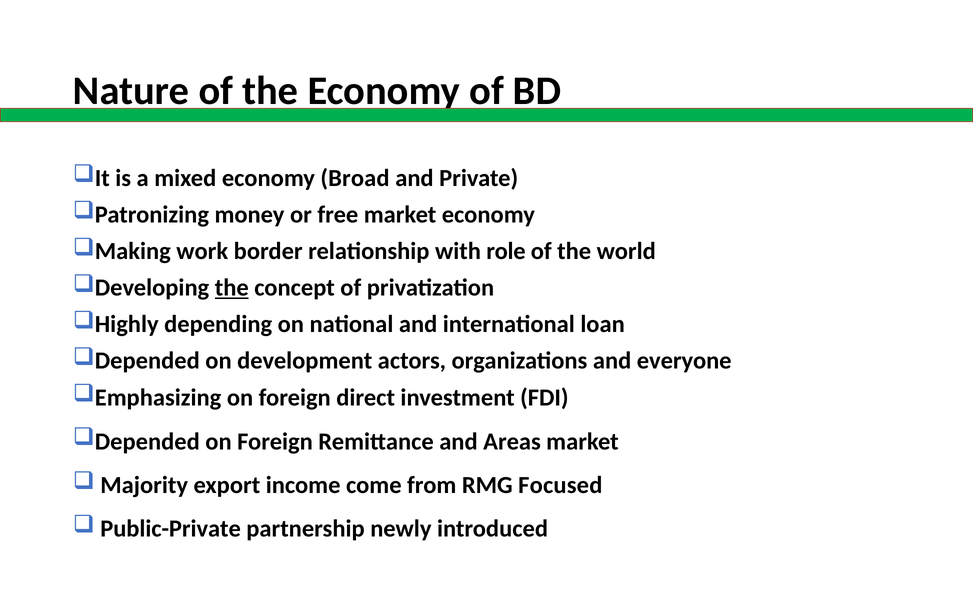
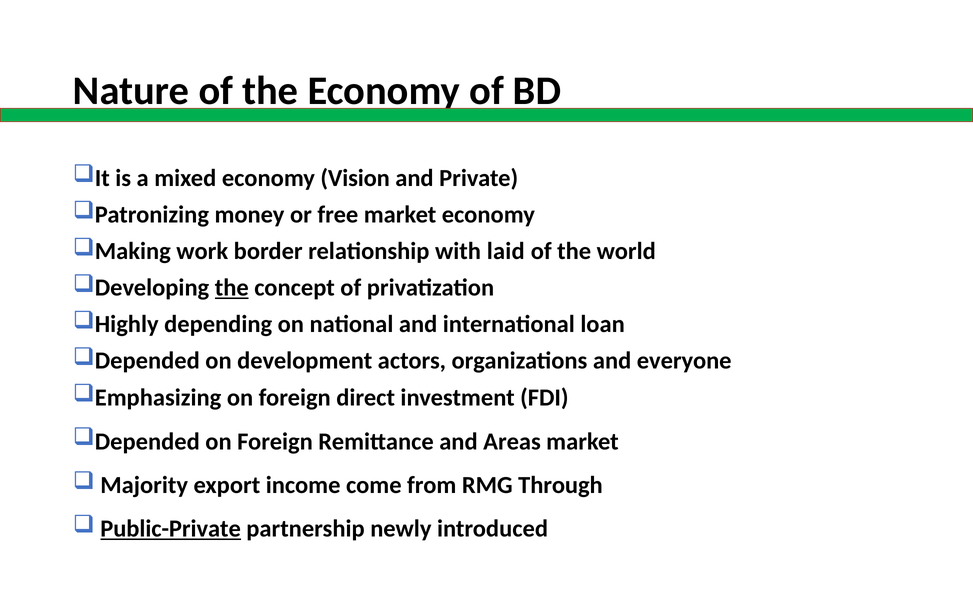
Broad: Broad -> Vision
role: role -> laid
Focused: Focused -> Through
Public-Private underline: none -> present
